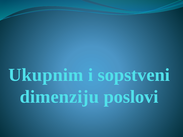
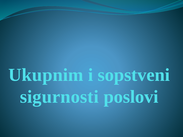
dimenziju: dimenziju -> sigurnosti
